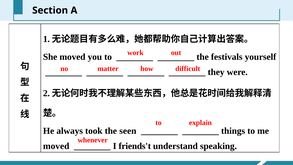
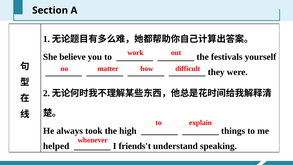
She moved: moved -> believe
seen: seen -> high
moved at (56, 146): moved -> helped
